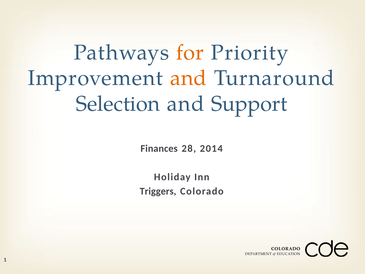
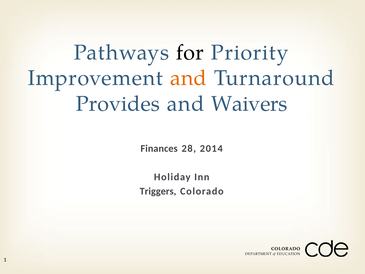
for colour: orange -> black
Selection: Selection -> Provides
Support: Support -> Waivers
